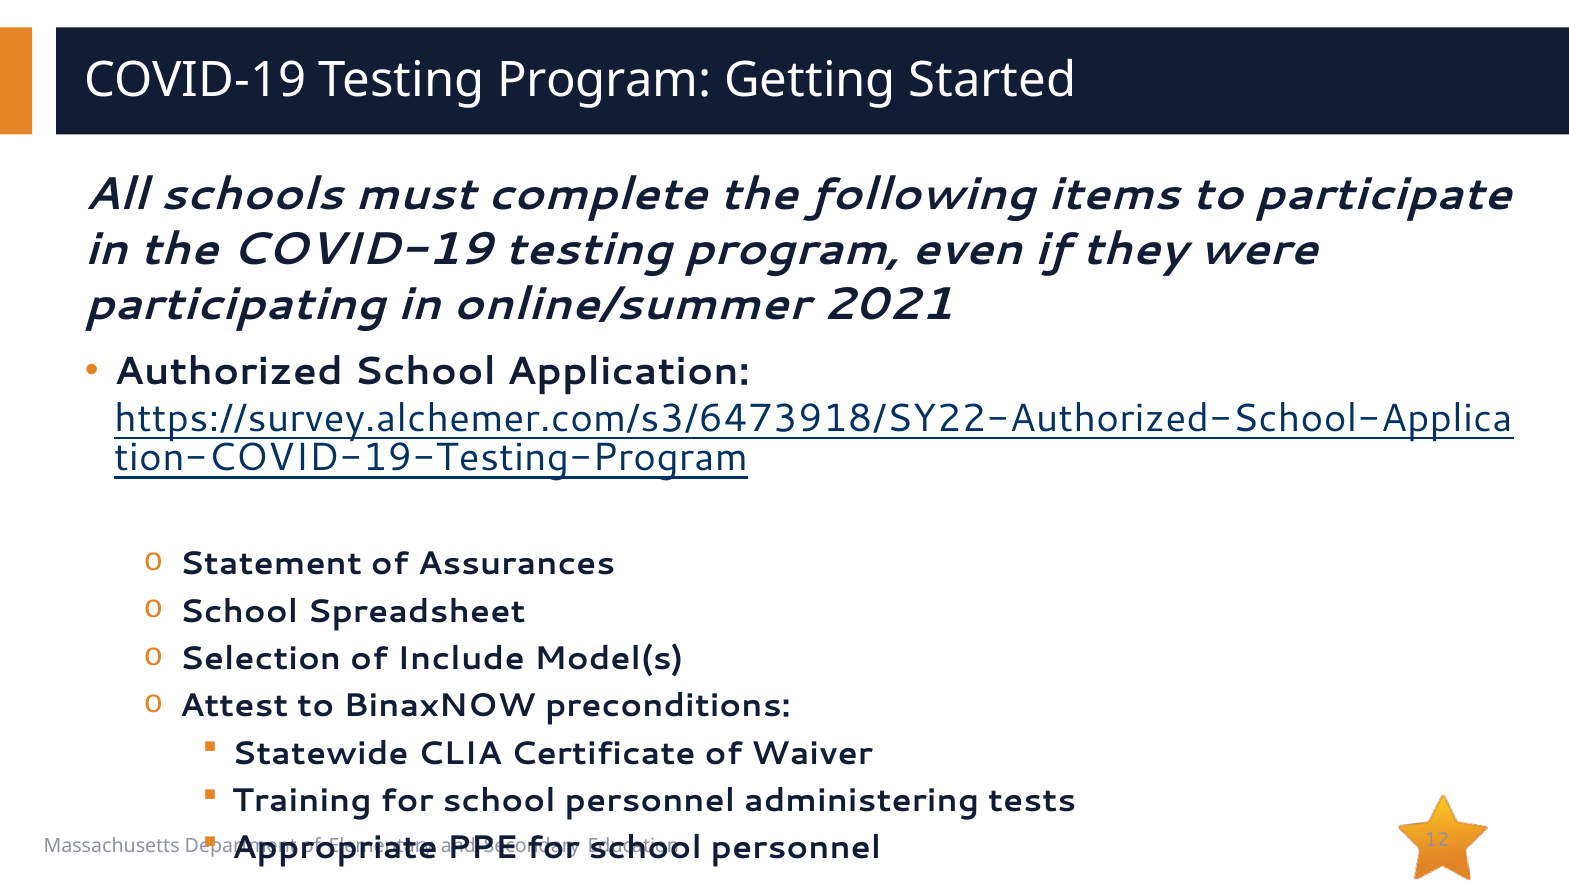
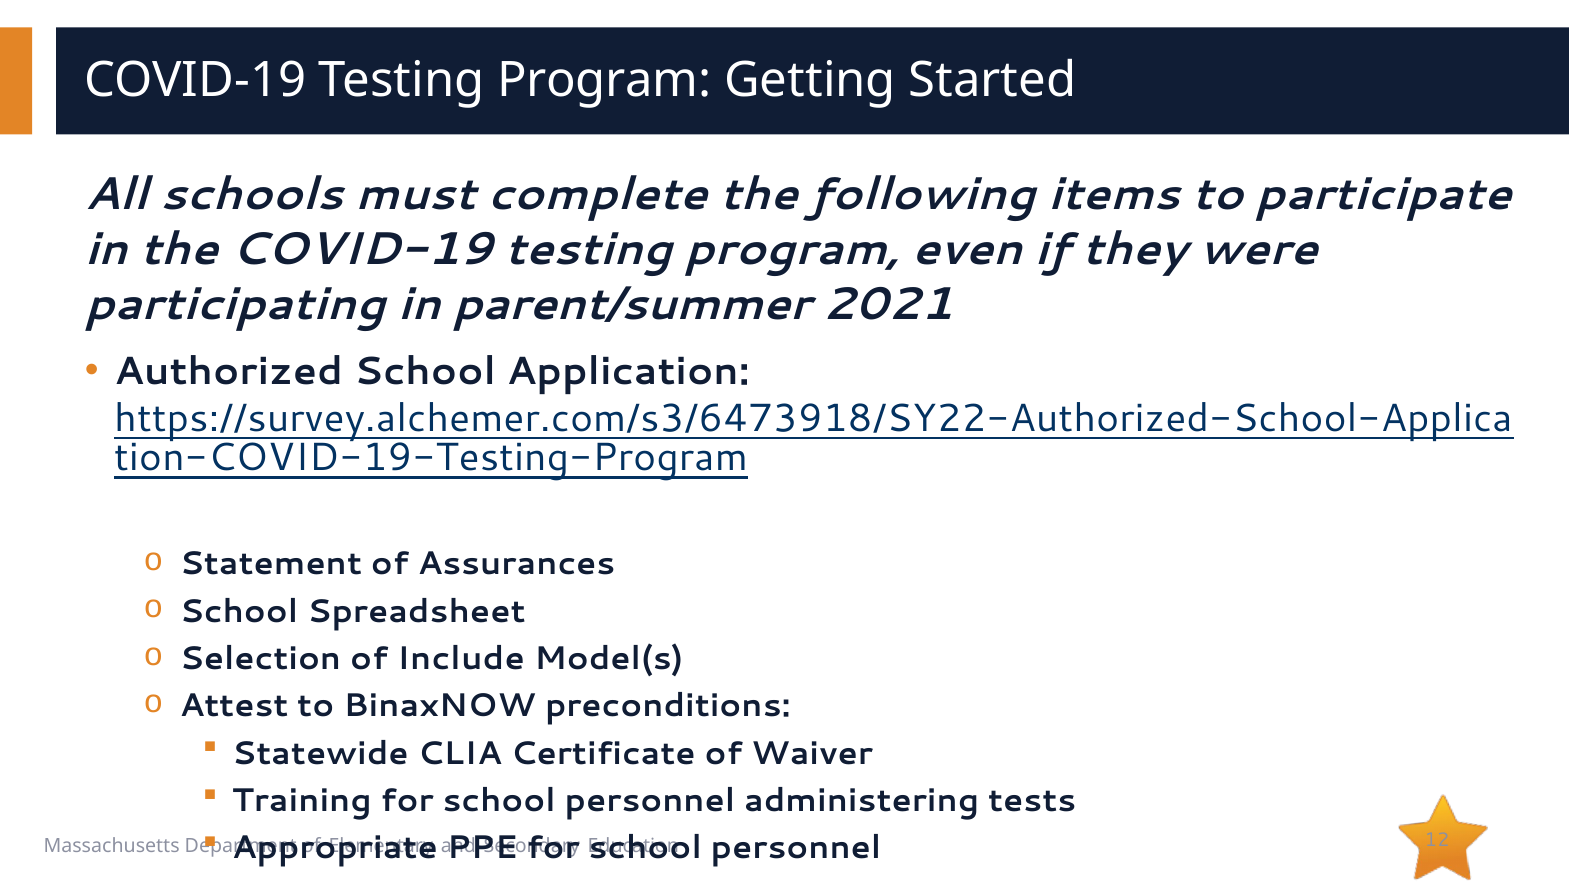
online/summer: online/summer -> parent/summer
